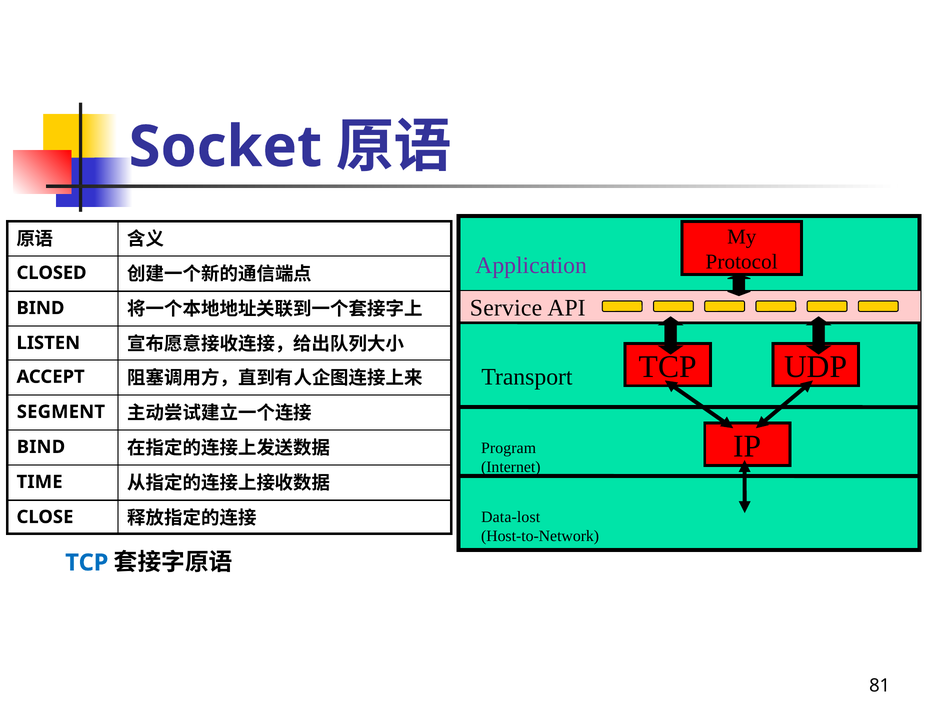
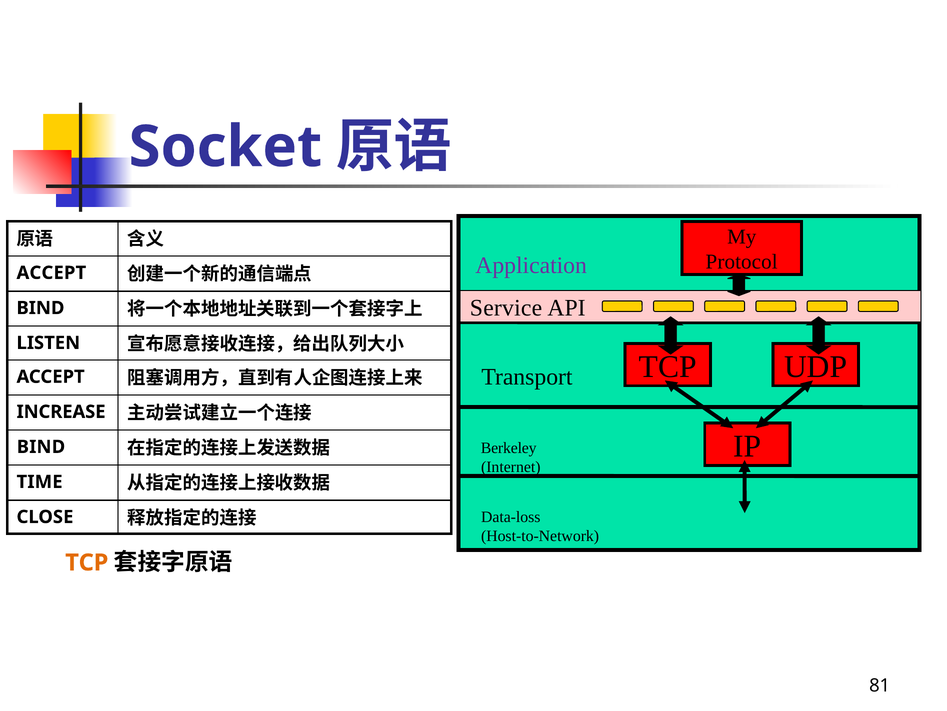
CLOSED at (52, 273): CLOSED -> ACCEPT
SEGMENT: SEGMENT -> INCREASE
Program: Program -> Berkeley
Data-lost: Data-lost -> Data-loss
TCP at (87, 562) colour: blue -> orange
